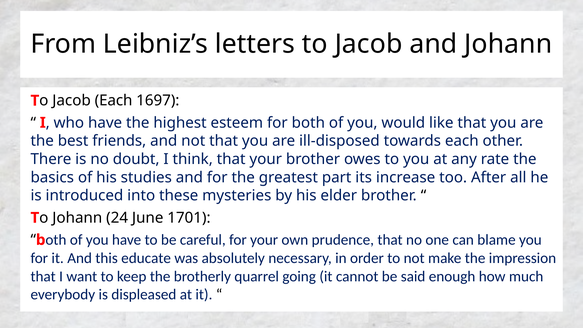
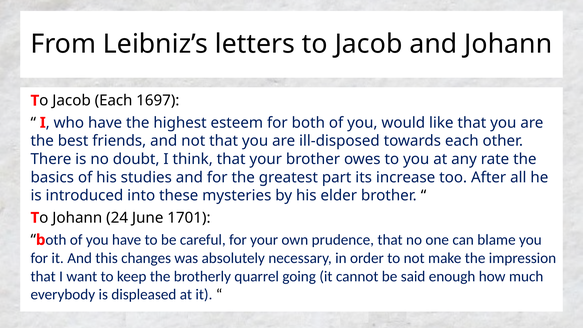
educate: educate -> changes
